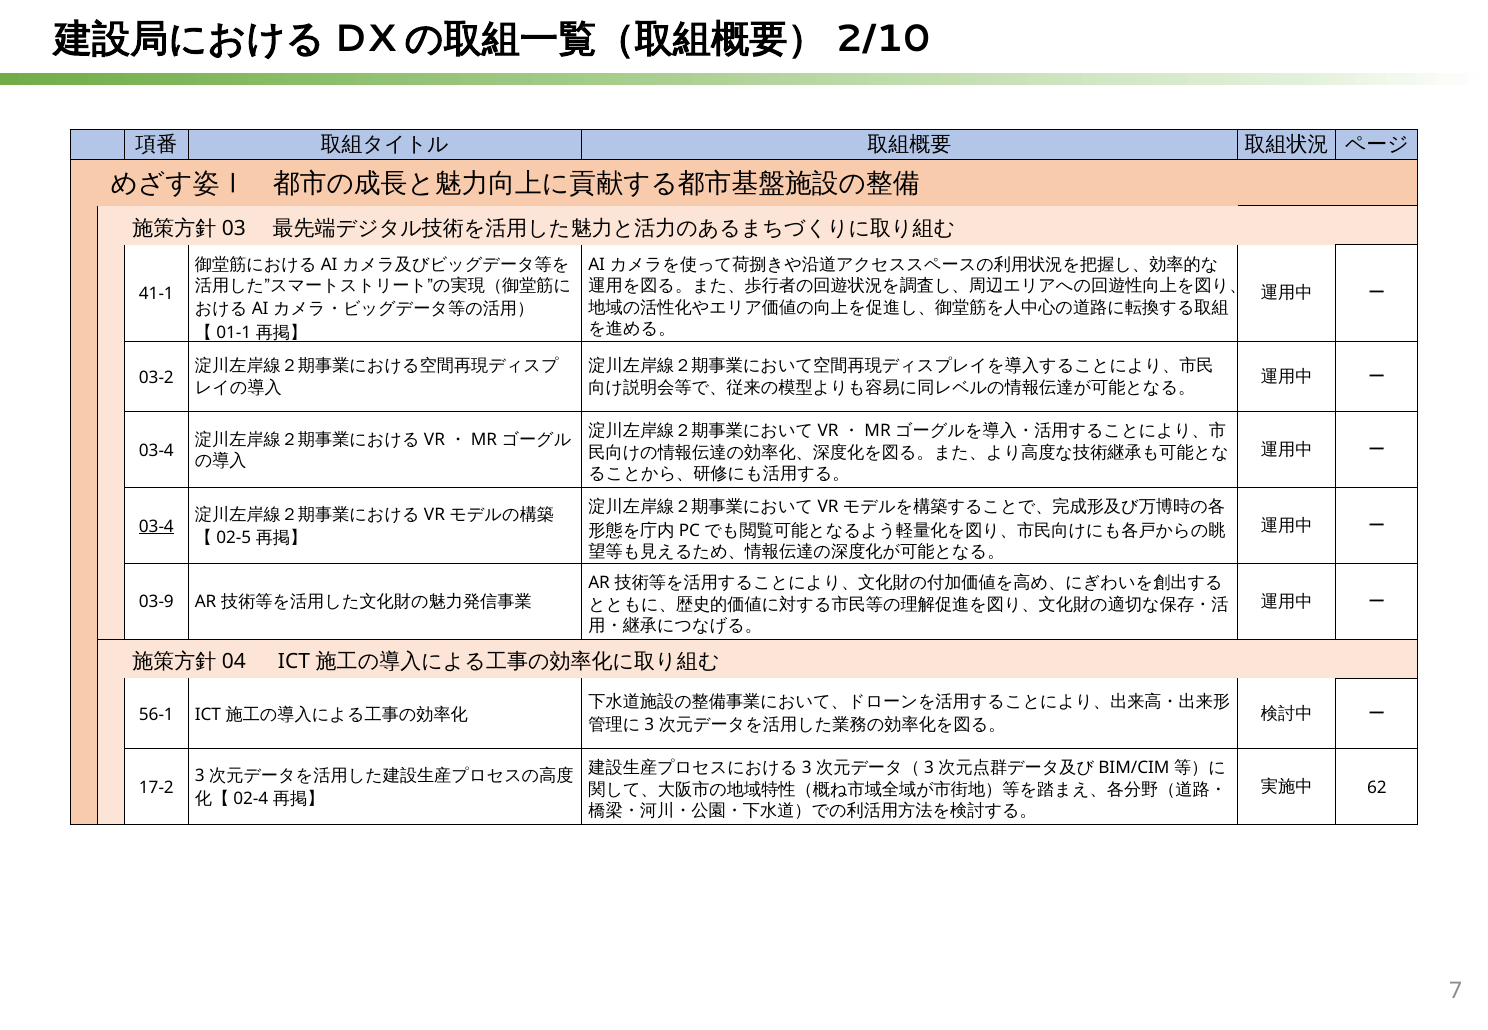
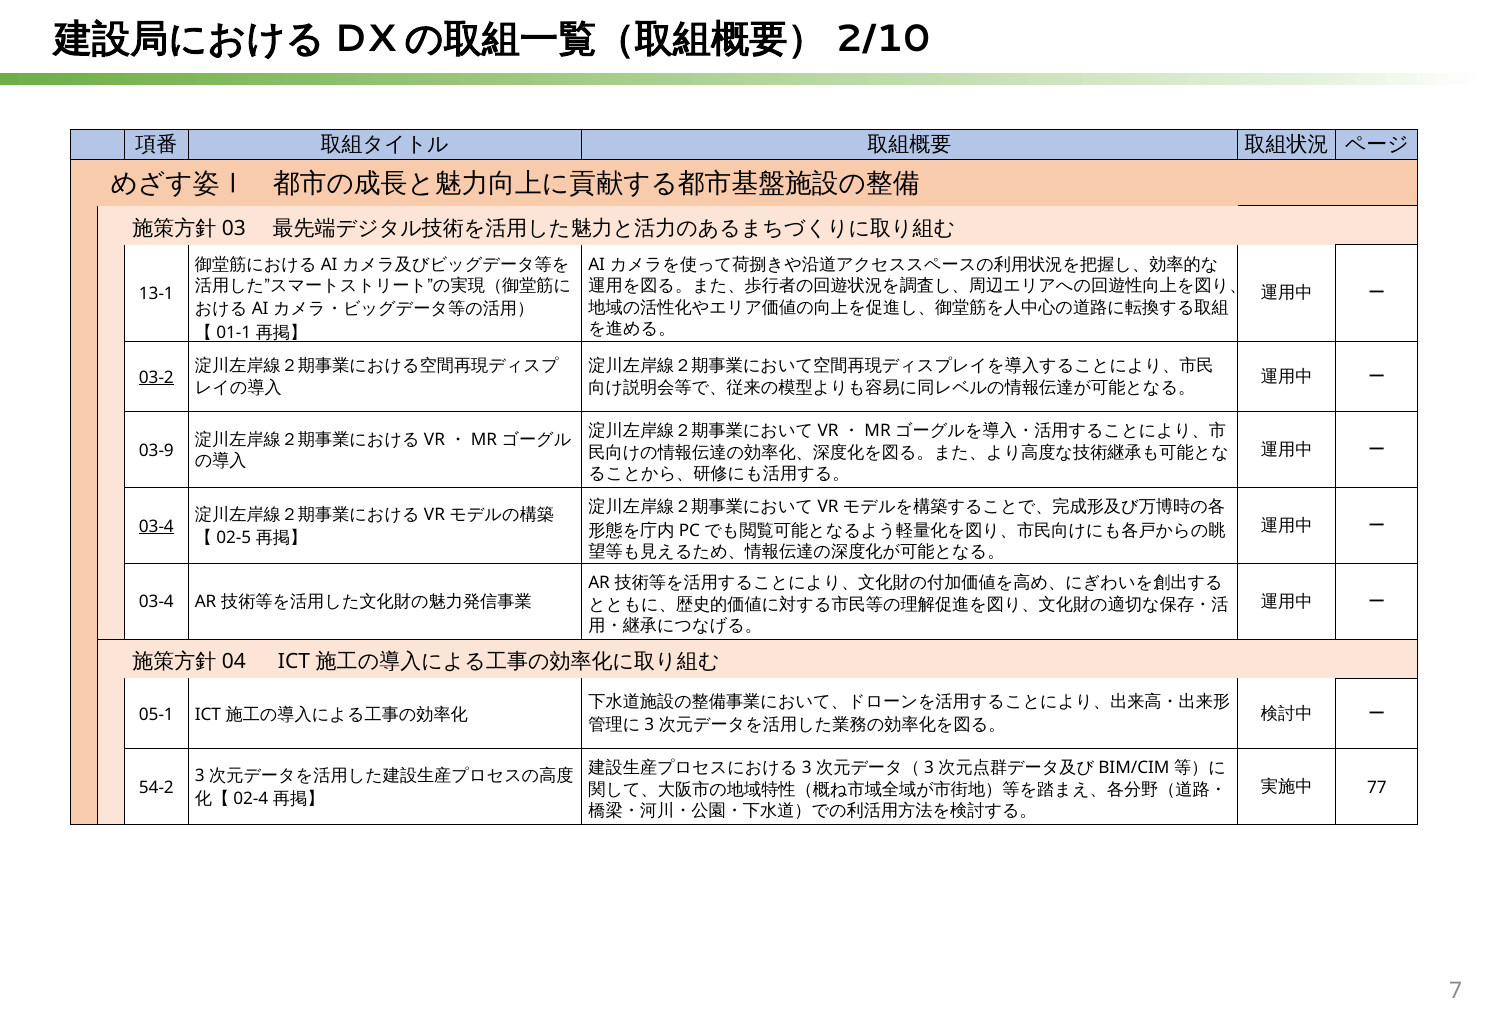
41-1: 41-1 -> 13-1
03-2 underline: none -> present
03-4 at (156, 451): 03-4 -> 03-9
03-9 at (156, 602): 03-9 -> 03-4
56-1: 56-1 -> 05-1
62: 62 -> 77
17-2: 17-2 -> 54-2
